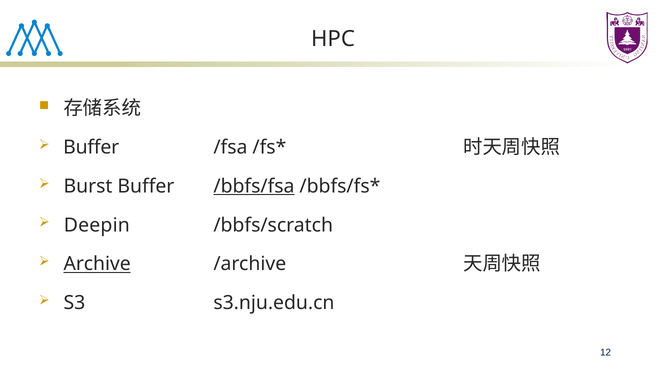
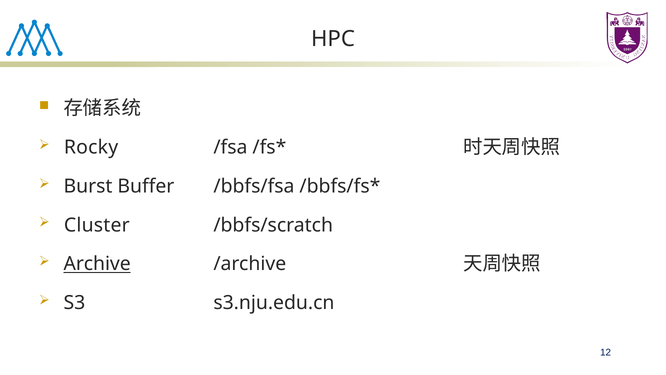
Buffer at (91, 147): Buffer -> Rocky
/bbfs/fsa underline: present -> none
Deepin: Deepin -> Cluster
